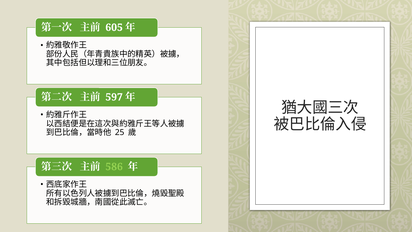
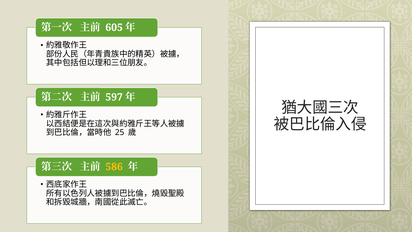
586 colour: light green -> yellow
